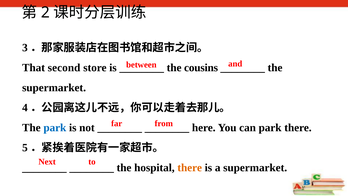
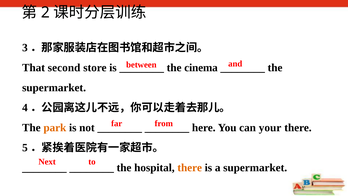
cousins: cousins -> cinema
park at (55, 128) colour: blue -> orange
can park: park -> your
